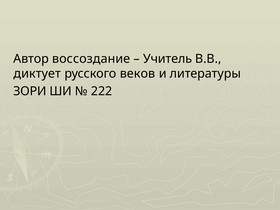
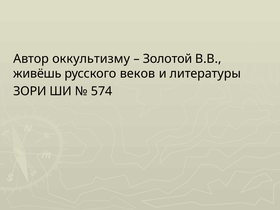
воссоздание: воссоздание -> оккультизму
Учитель: Учитель -> Золотой
диктует: диктует -> живёшь
222: 222 -> 574
